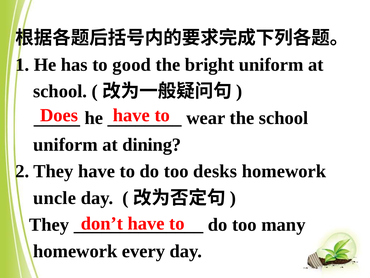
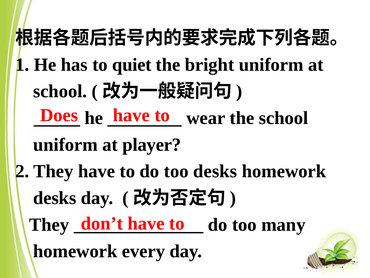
good: good -> quiet
dining: dining -> player
uncle at (55, 198): uncle -> desks
